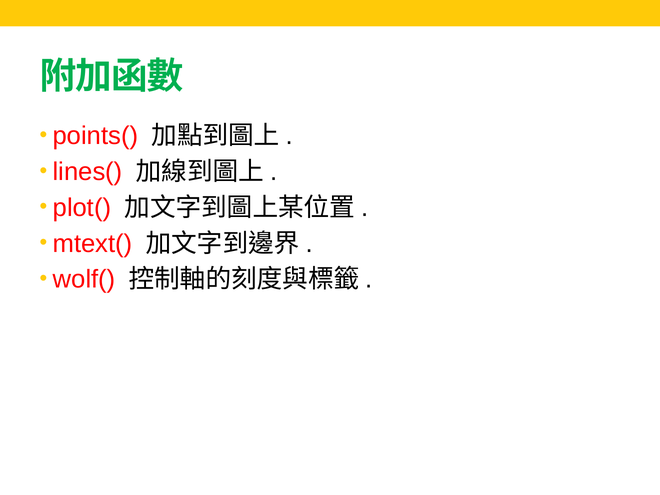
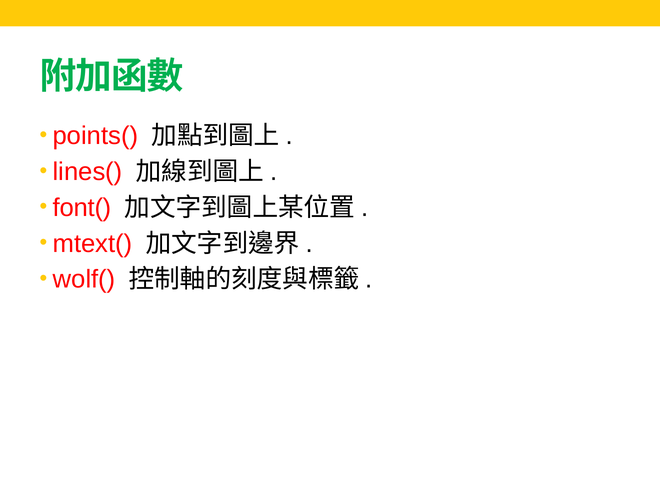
plot(: plot( -> font(
